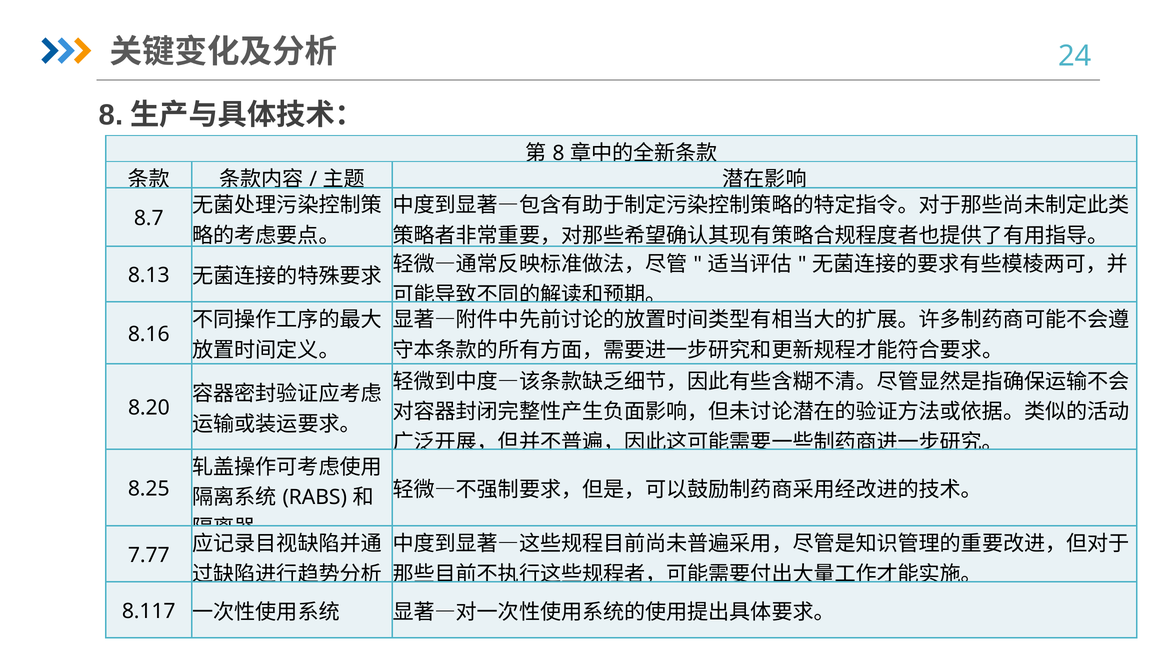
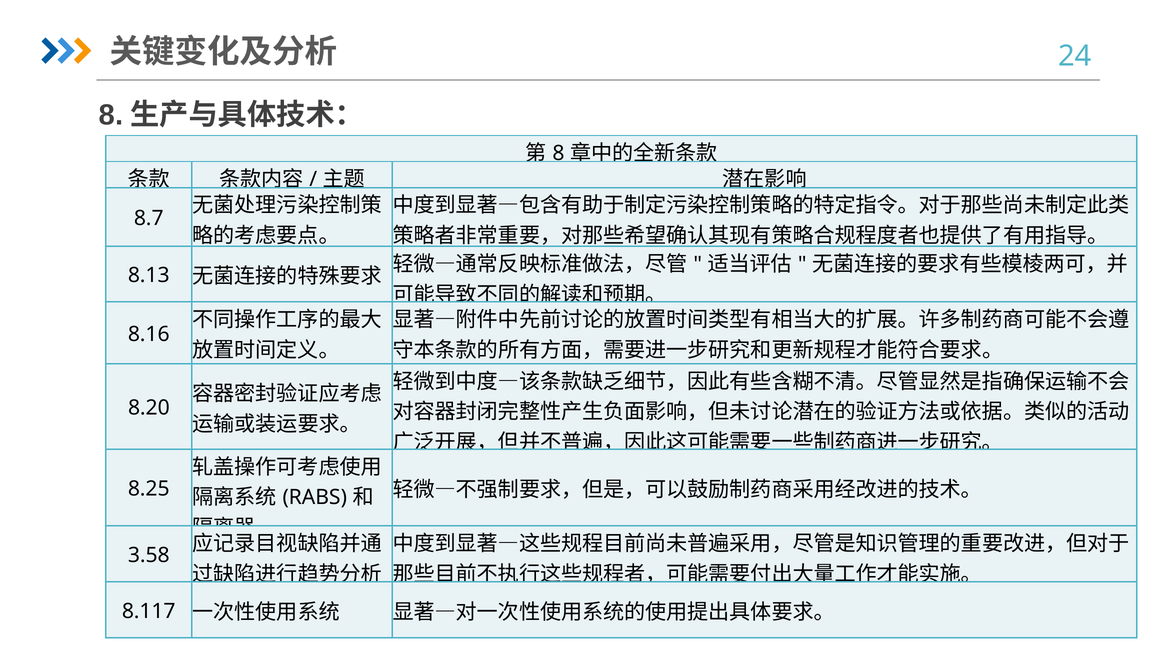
7.77: 7.77 -> 3.58
